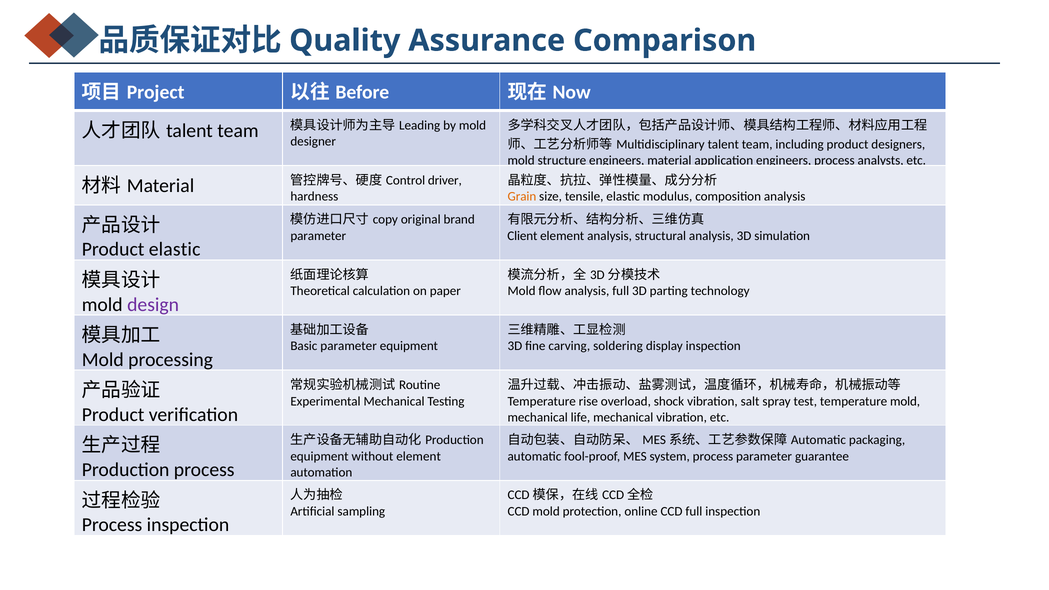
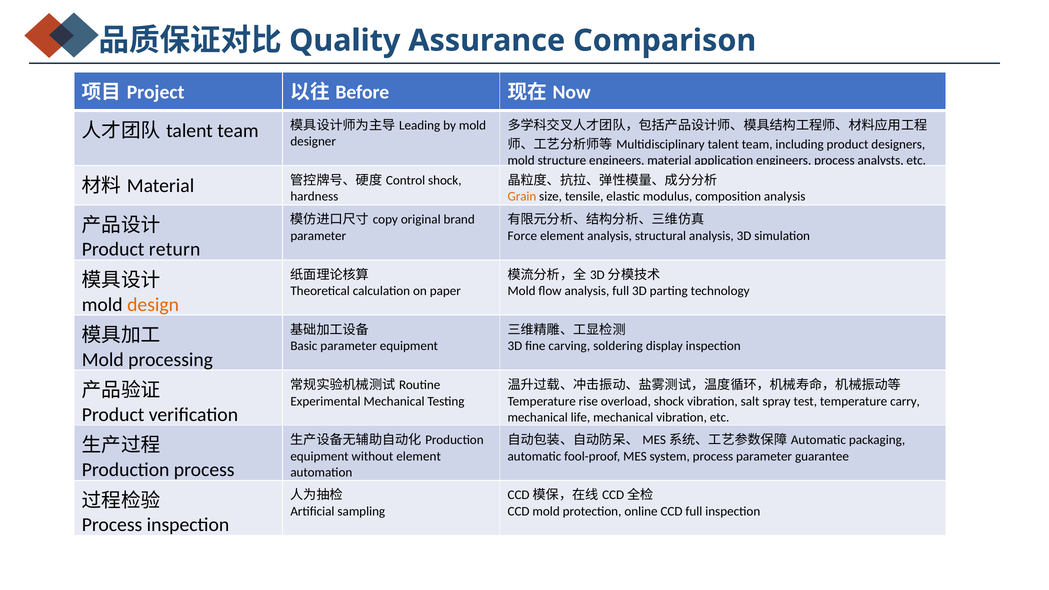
driver at (445, 180): driver -> shock
Client: Client -> Force
Product elastic: elastic -> return
design colour: purple -> orange
temperature mold: mold -> carry
